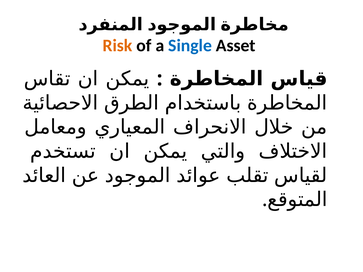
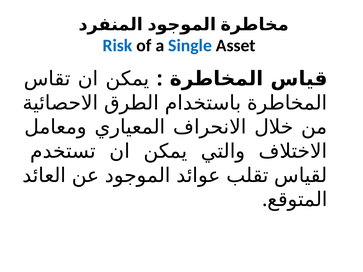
Risk colour: orange -> blue
